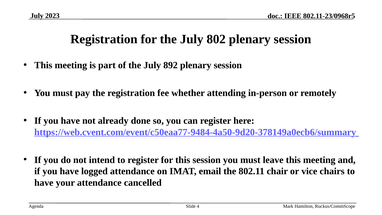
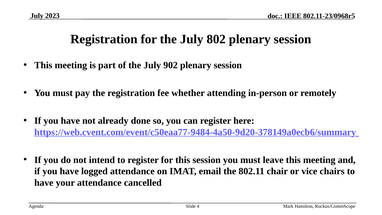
892: 892 -> 902
